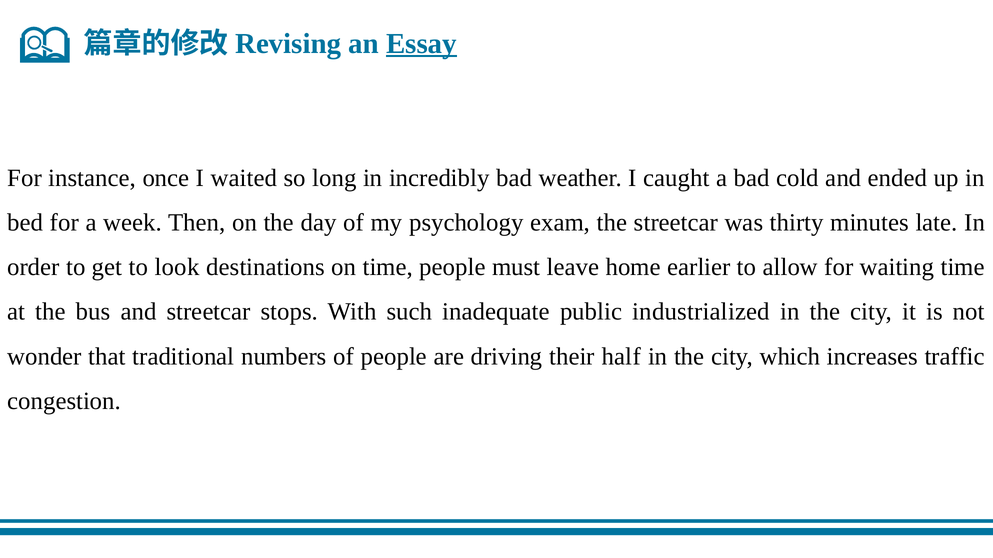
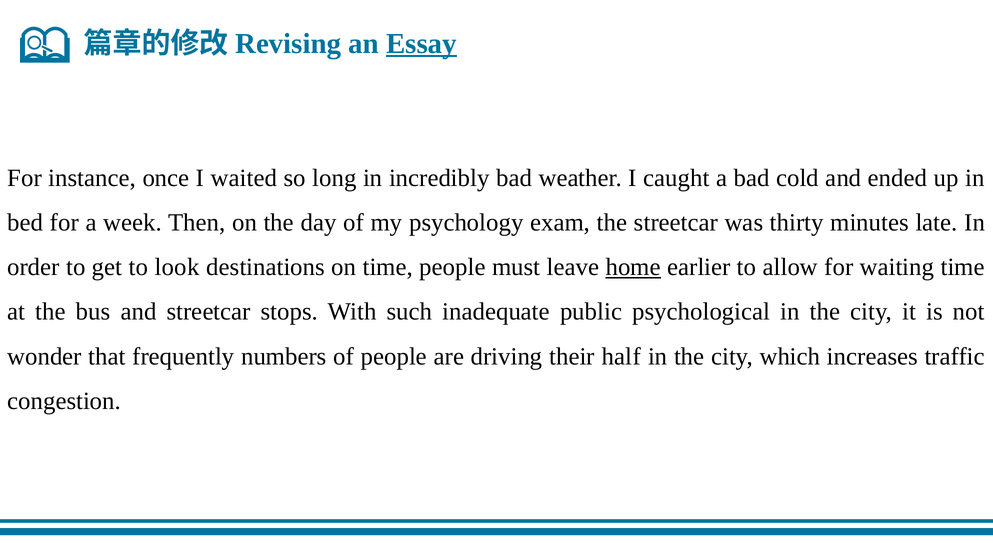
home underline: none -> present
industrialized: industrialized -> psychological
traditional: traditional -> frequently
